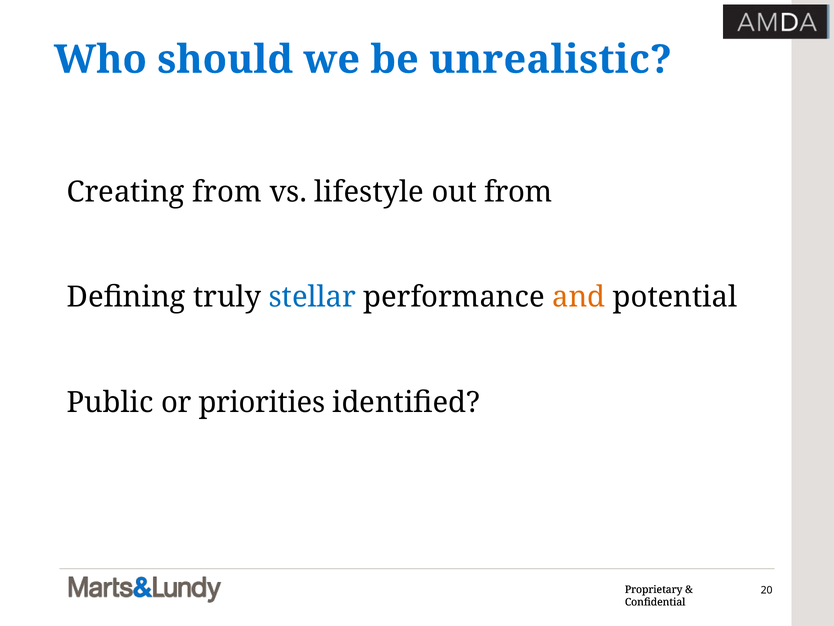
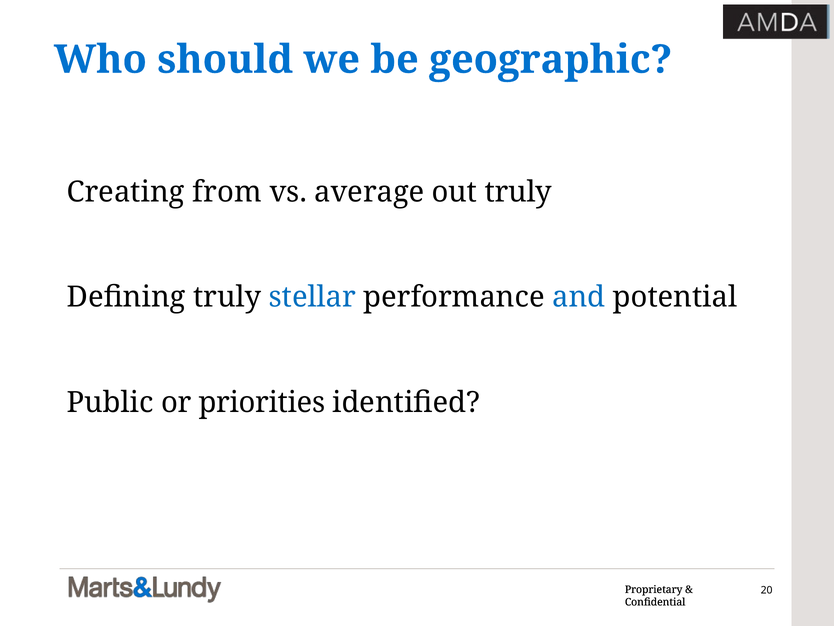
unrealistic: unrealistic -> geographic
lifestyle: lifestyle -> average
out from: from -> truly
and colour: orange -> blue
